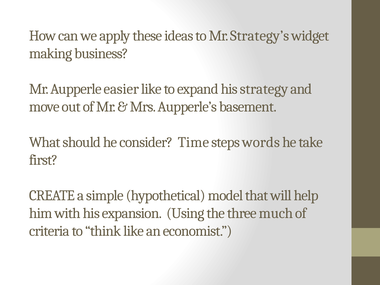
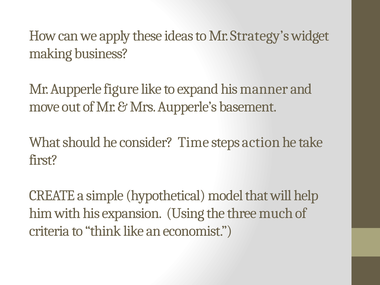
easier: easier -> figure
strategy: strategy -> manner
words: words -> action
